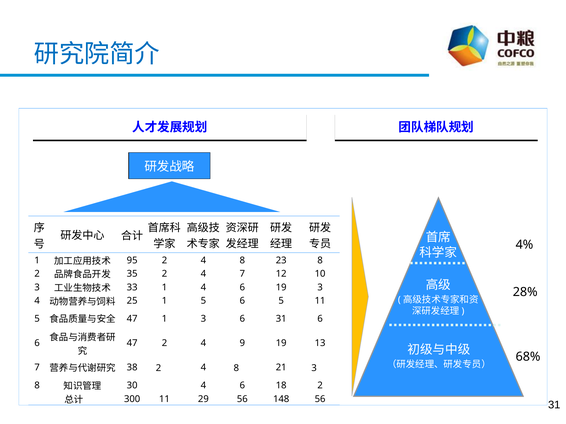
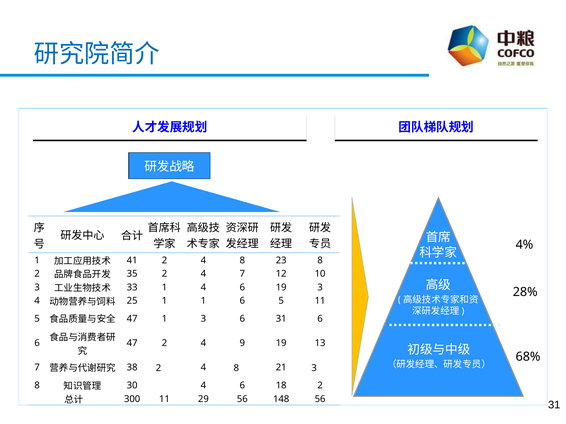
95: 95 -> 41
1 5: 5 -> 1
